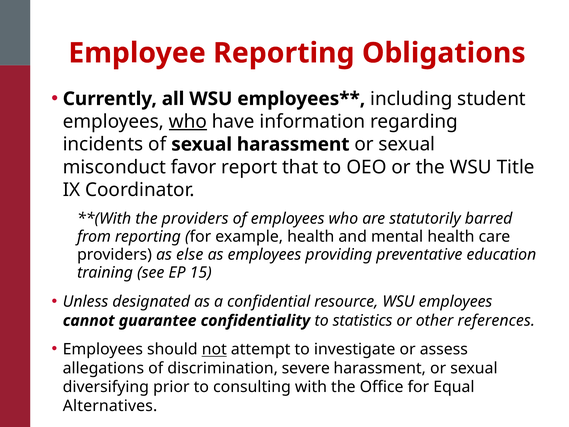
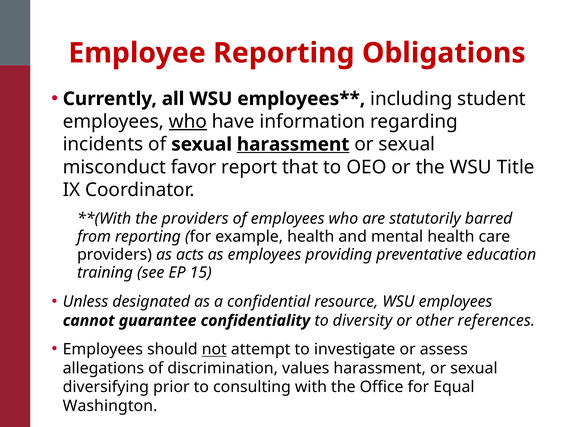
harassment at (293, 144) underline: none -> present
else: else -> acts
statistics: statistics -> diversity
severe: severe -> values
Alternatives: Alternatives -> Washington
